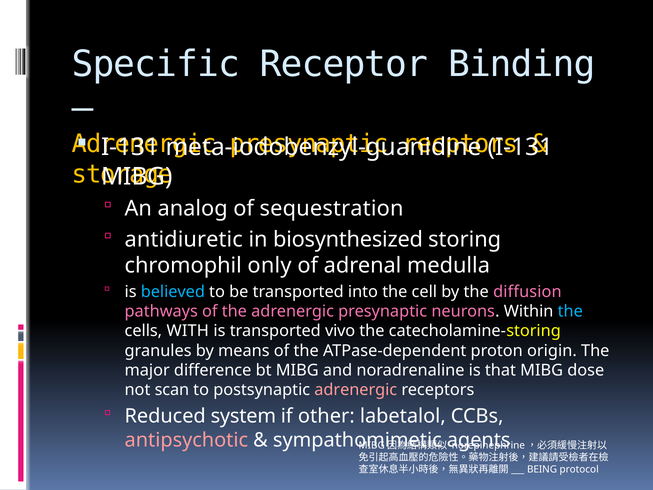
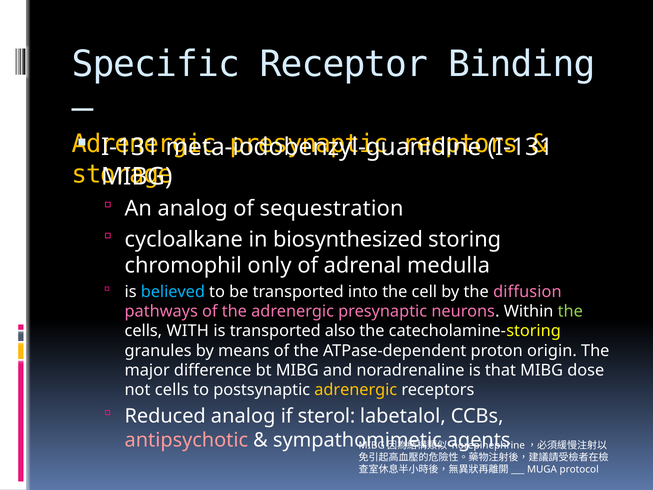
antidiuretic: antidiuretic -> cycloalkane
the at (570, 311) colour: light blue -> light green
vivo: vivo -> also
not scan: scan -> cells
adrenergic at (356, 390) colour: pink -> yellow
Reduced system: system -> analog
other: other -> sterol
BEING: BEING -> MUGA
